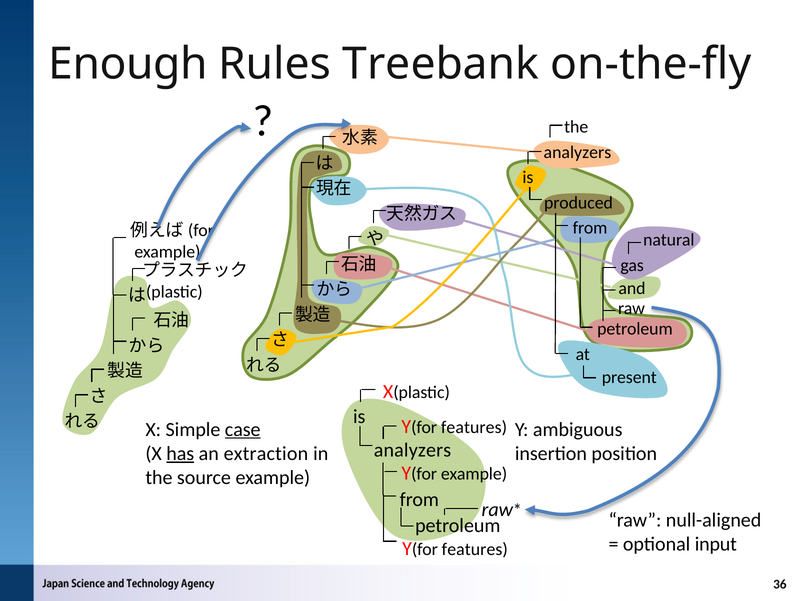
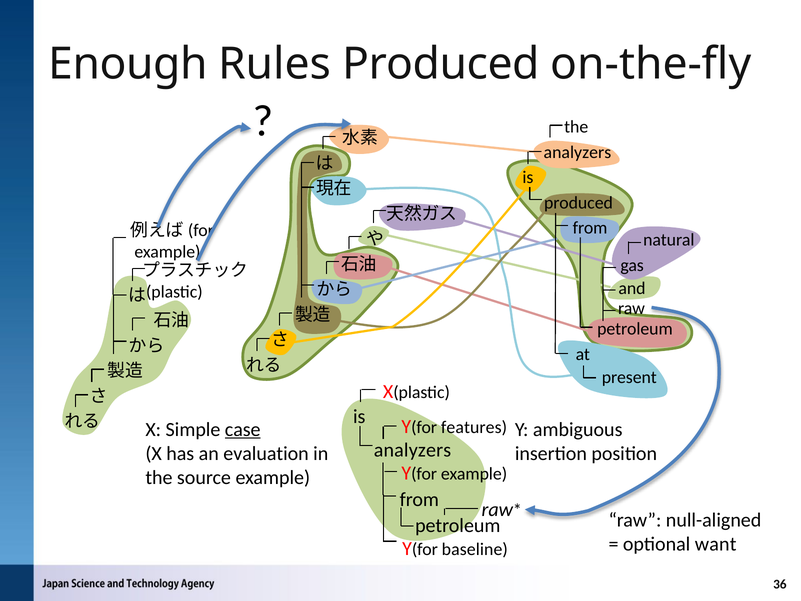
Rules Treebank: Treebank -> Produced
has underline: present -> none
extraction: extraction -> evaluation
input: input -> want
features at (475, 549): features -> baseline
